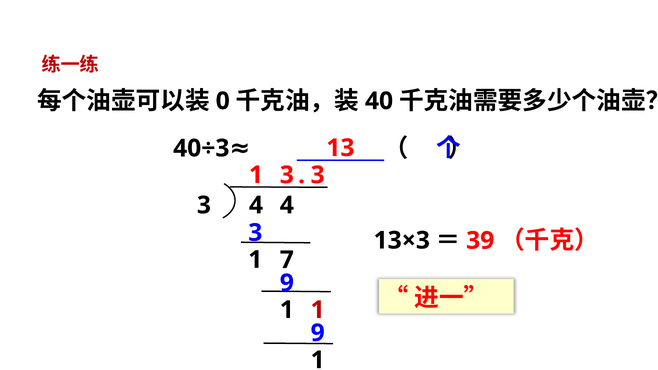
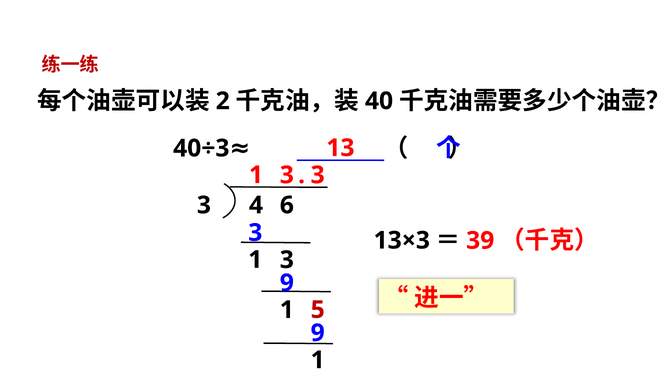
0: 0 -> 2
4 4: 4 -> 6
7 at (287, 260): 7 -> 3
1 1: 1 -> 5
